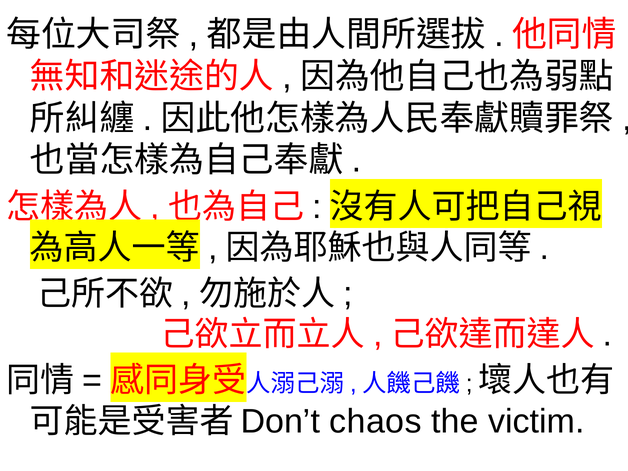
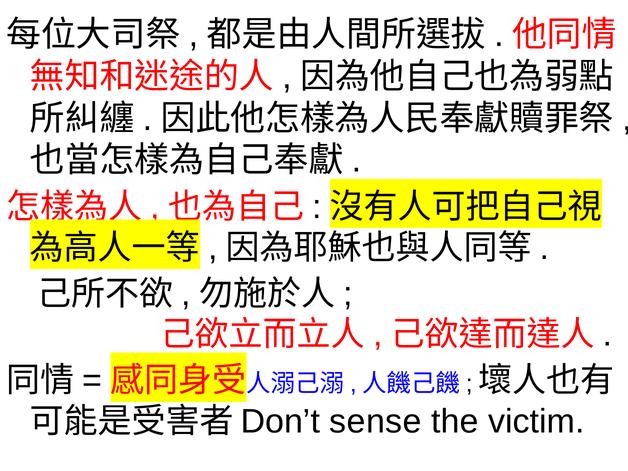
chaos: chaos -> sense
